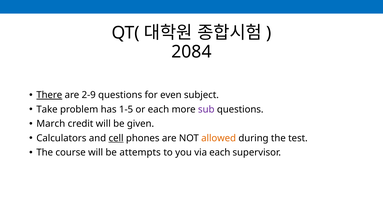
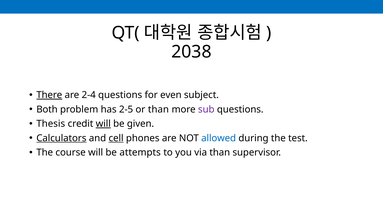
2084: 2084 -> 2038
2-9: 2-9 -> 2-4
Take: Take -> Both
1-5: 1-5 -> 2-5
or each: each -> than
March: March -> Thesis
will at (103, 123) underline: none -> present
Calculators underline: none -> present
allowed colour: orange -> blue
via each: each -> than
